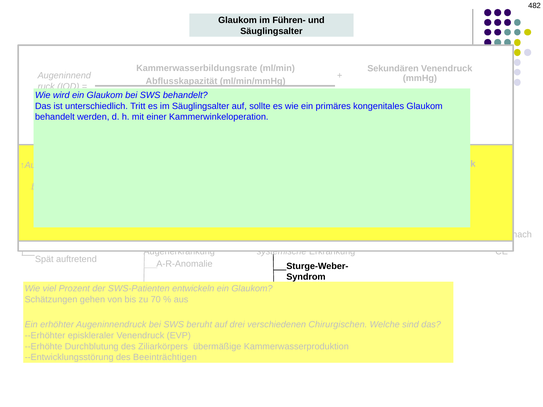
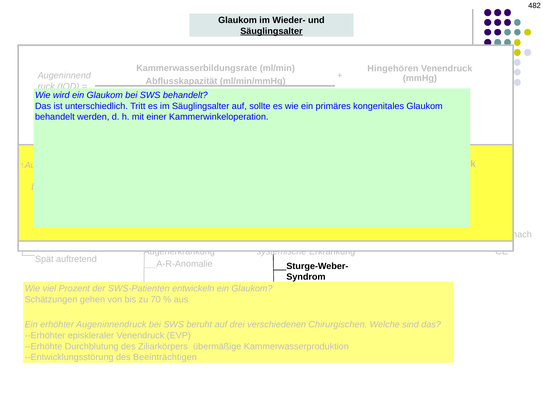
Führen-: Führen- -> Wieder-
Säuglingsalter at (271, 31) underline: none -> present
Sekundären: Sekundären -> Hingehören
